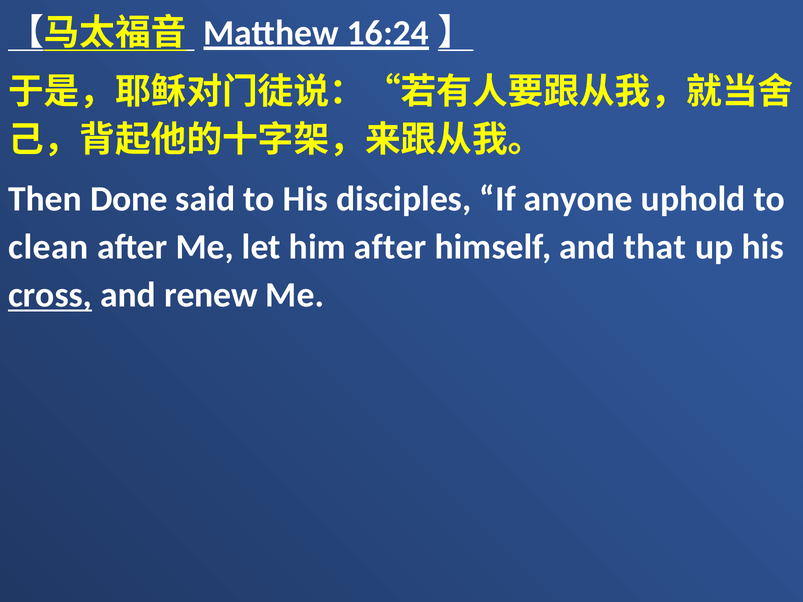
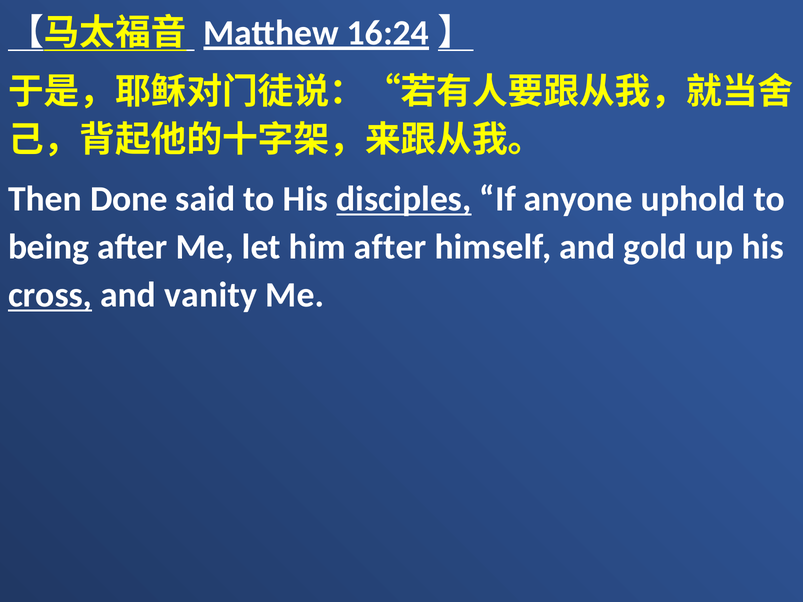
disciples underline: none -> present
clean: clean -> being
that: that -> gold
renew: renew -> vanity
